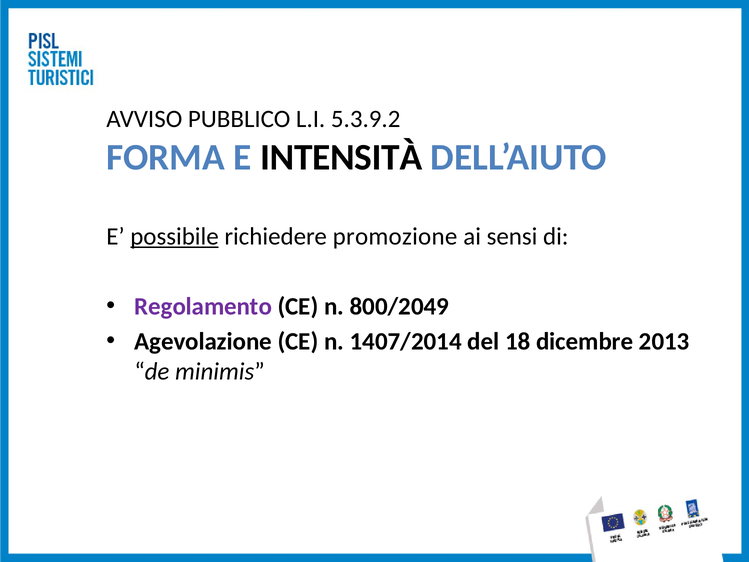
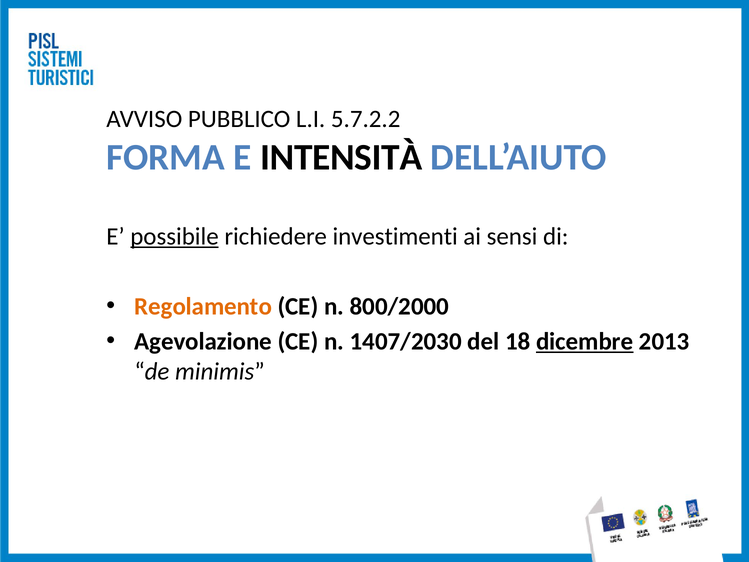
5.3.9.2: 5.3.9.2 -> 5.7.2.2
promozione: promozione -> investimenti
Regolamento colour: purple -> orange
800/2049: 800/2049 -> 800/2000
1407/2014: 1407/2014 -> 1407/2030
dicembre underline: none -> present
